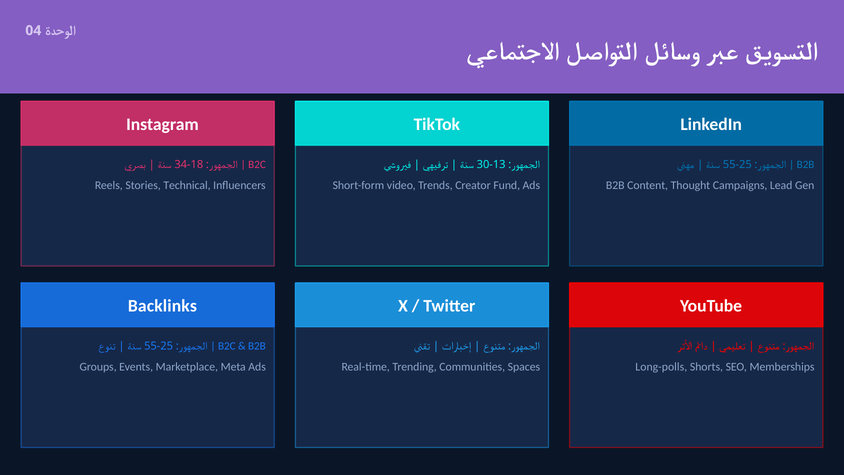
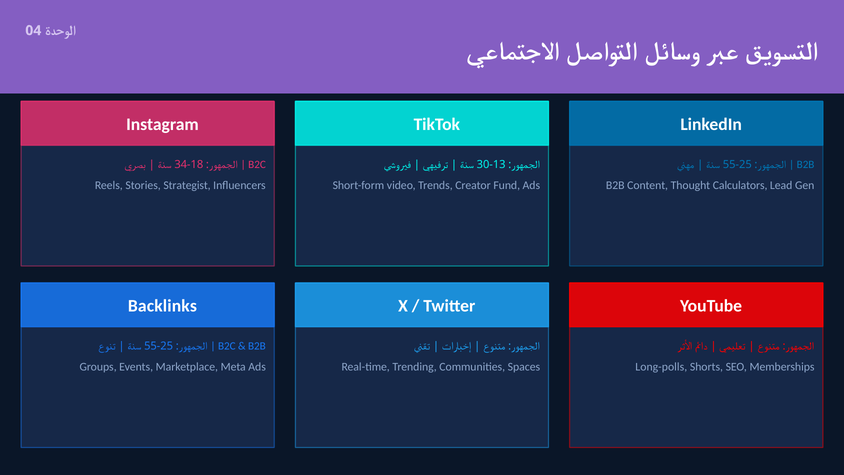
Technical: Technical -> Strategist
Campaigns: Campaigns -> Calculators
